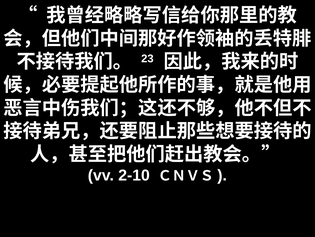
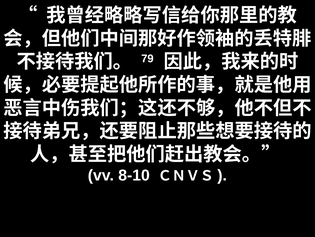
23: 23 -> 79
2-10: 2-10 -> 8-10
